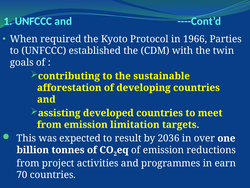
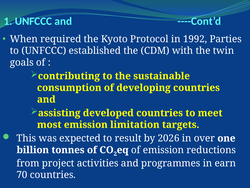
1966: 1966 -> 1992
afforestation: afforestation -> consumption
from at (49, 124): from -> most
2036: 2036 -> 2026
